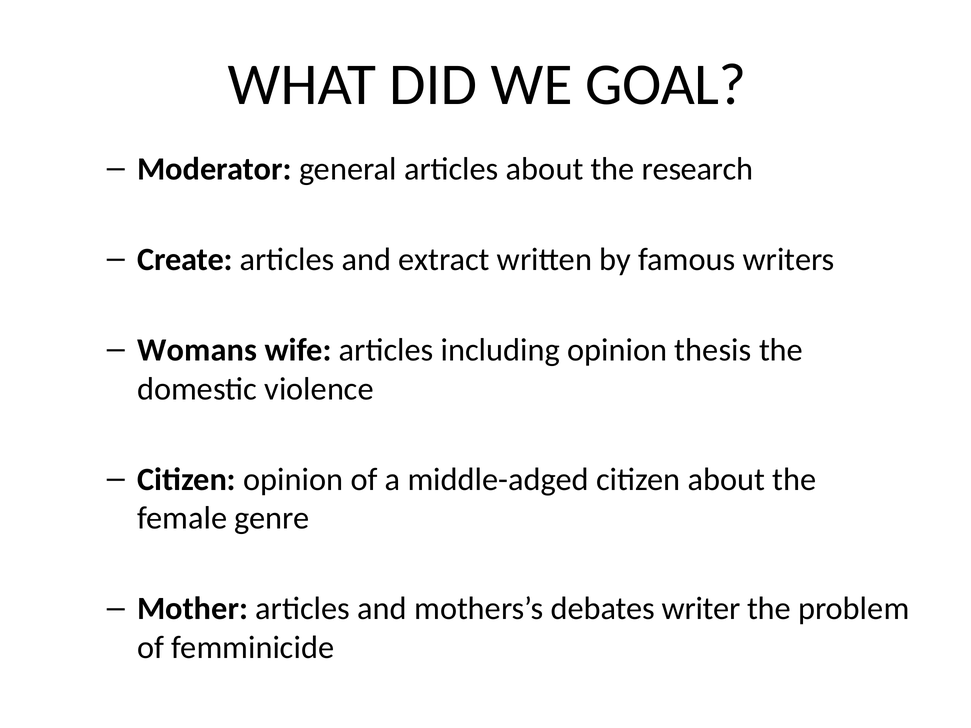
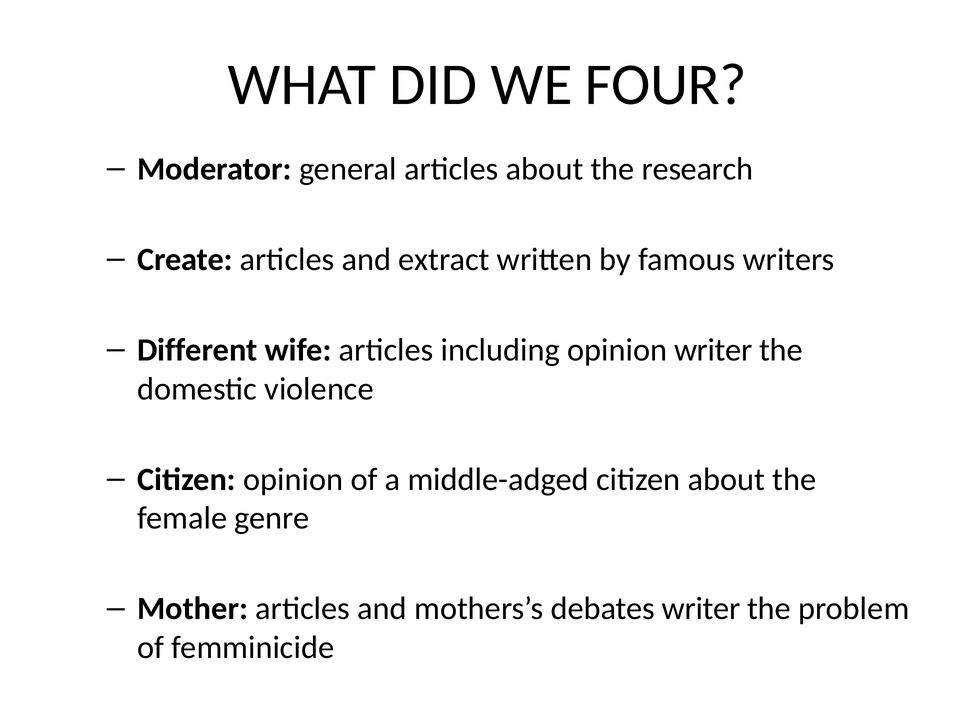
GOAL: GOAL -> FOUR
Womans: Womans -> Different
opinion thesis: thesis -> writer
